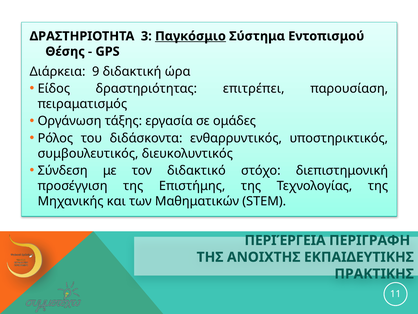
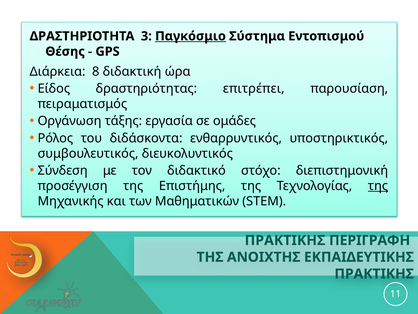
9: 9 -> 8
της at (378, 186) underline: none -> present
ΠΕΡΙΈΡΓΕΙΑ at (285, 240): ΠΕΡΙΈΡΓΕΙΑ -> ΠΡΑΚΤΙΚΗΣ
